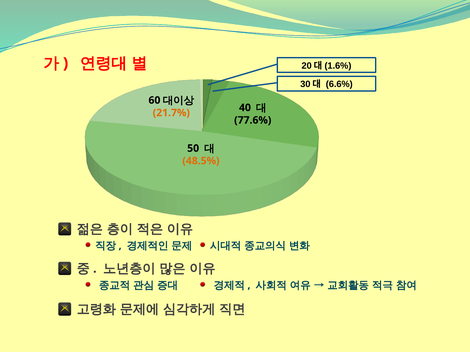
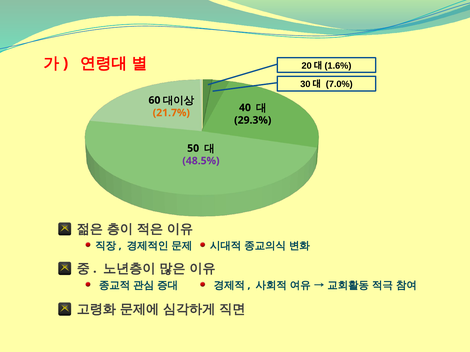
6.6%: 6.6% -> 7.0%
77.6%: 77.6% -> 29.3%
48.5% colour: orange -> purple
